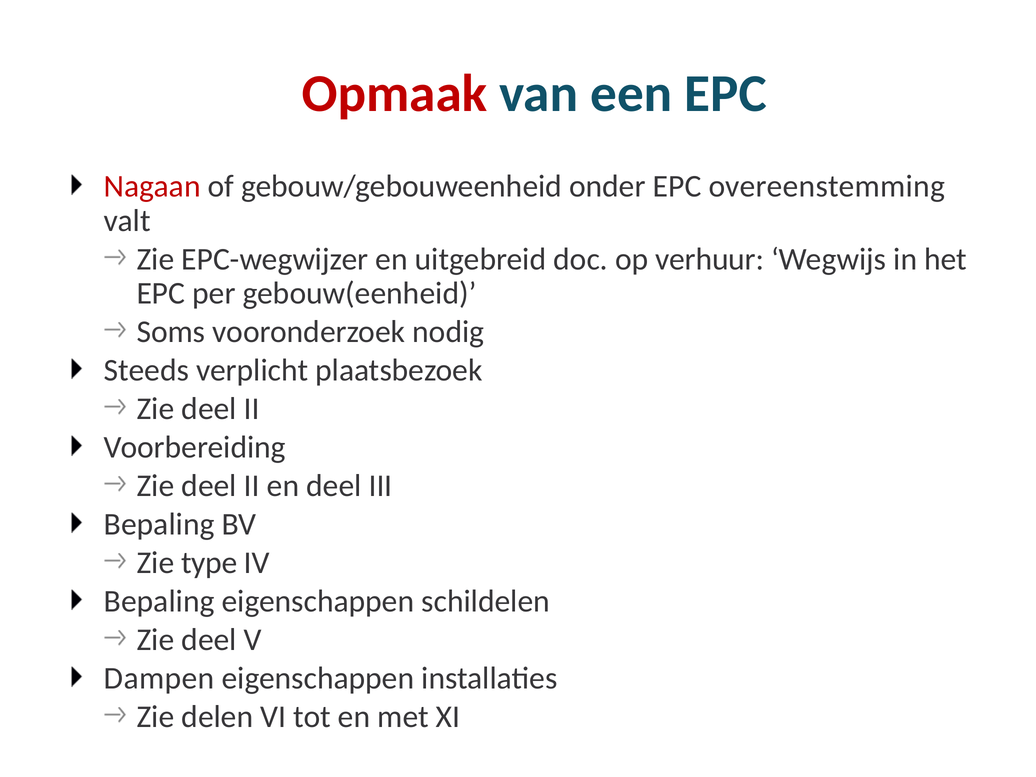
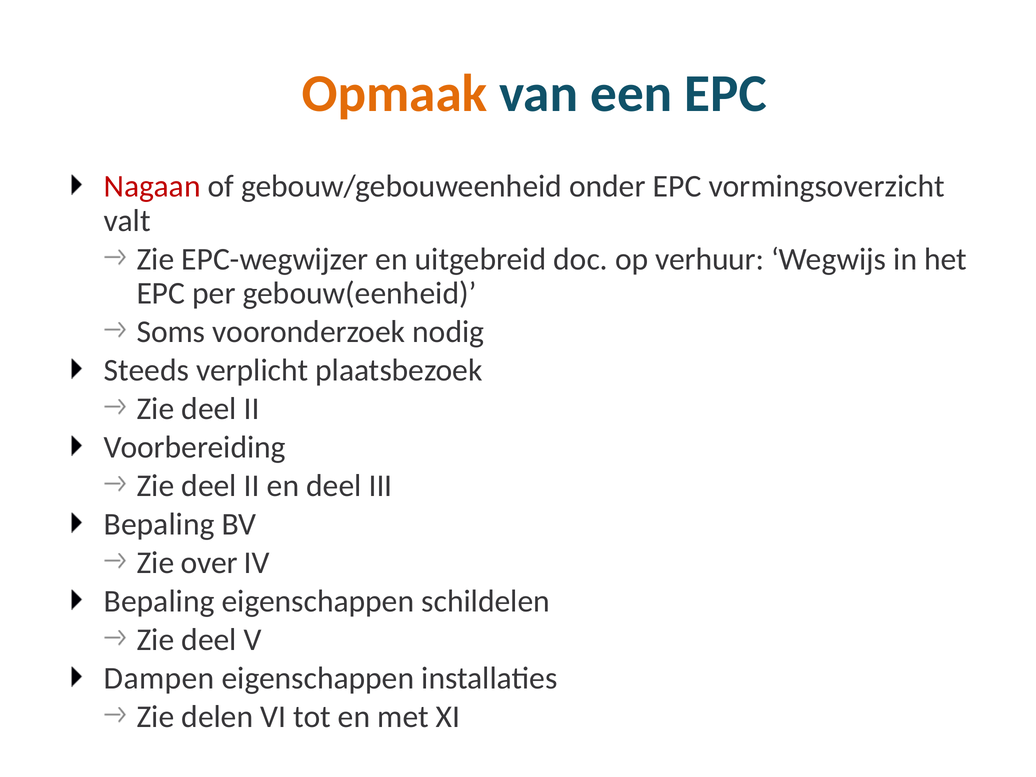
Opmaak colour: red -> orange
overeenstemming: overeenstemming -> vormingsoverzicht
type: type -> over
